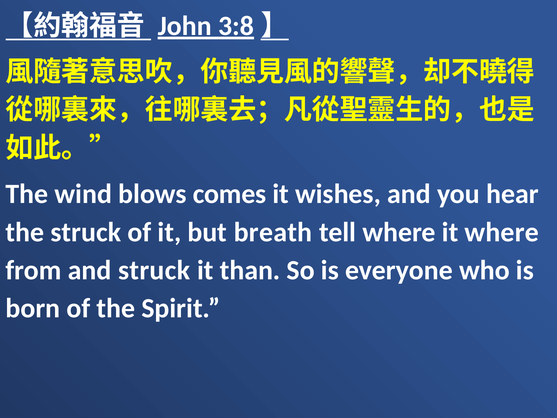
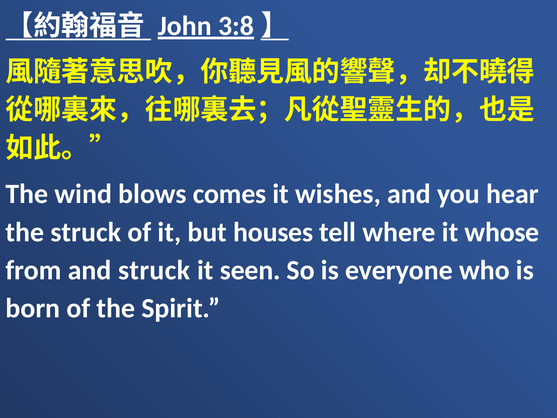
breath: breath -> houses
it where: where -> whose
than: than -> seen
